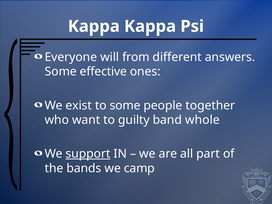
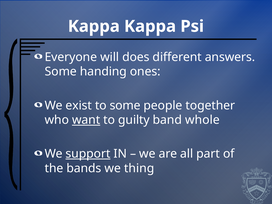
from: from -> does
effective: effective -> handing
want underline: none -> present
camp: camp -> thing
